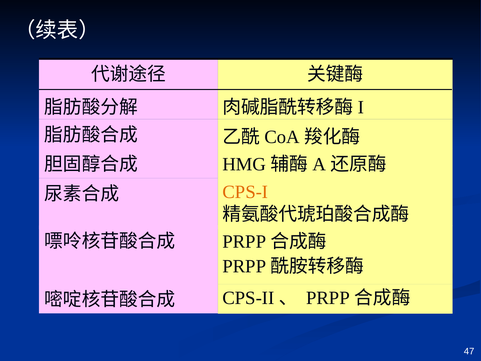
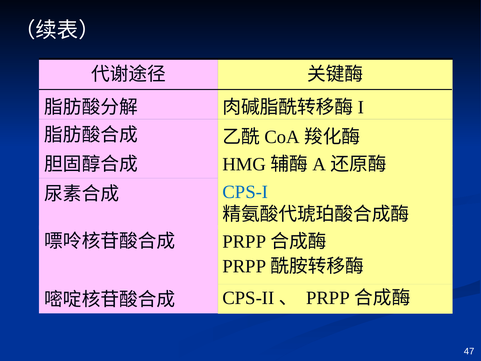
CPS-I colour: orange -> blue
